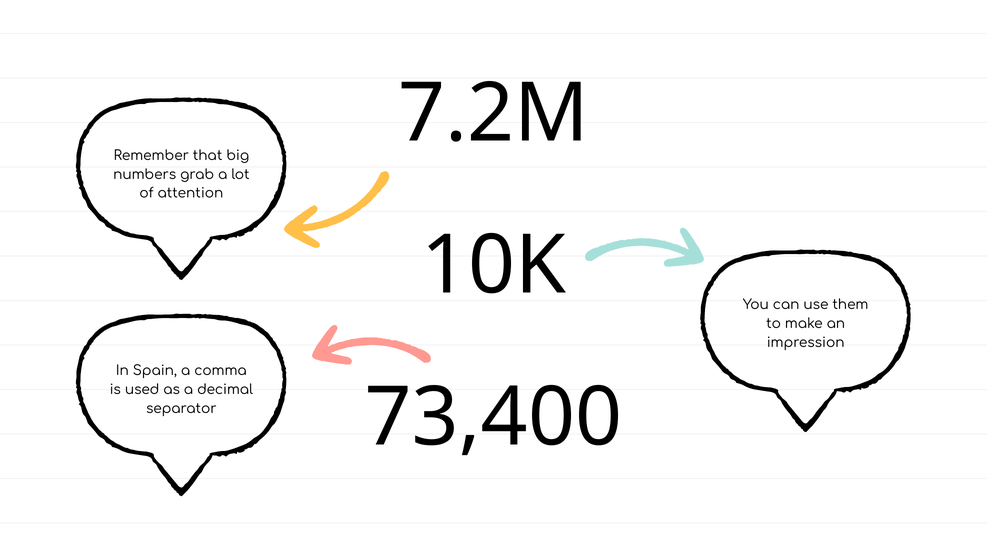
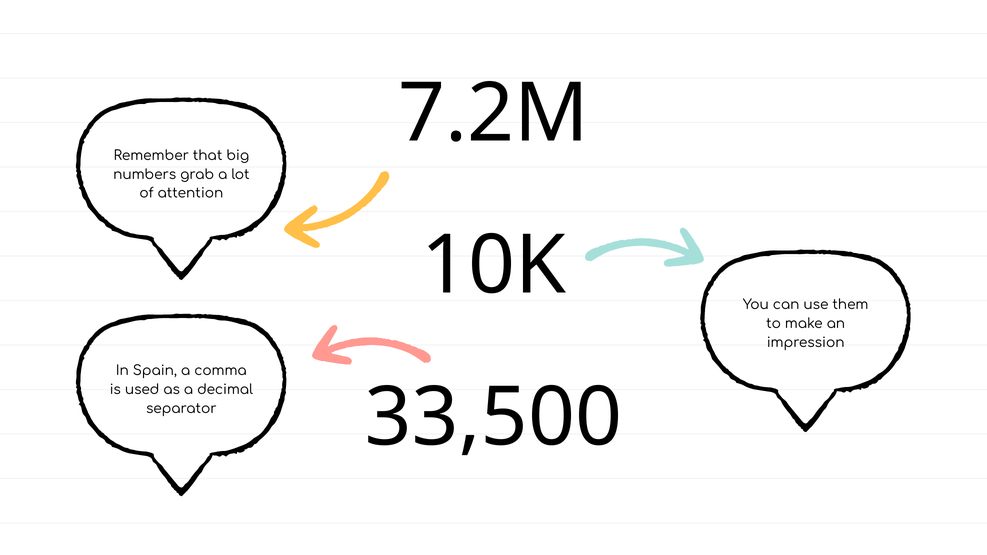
73,400: 73,400 -> 33,500
